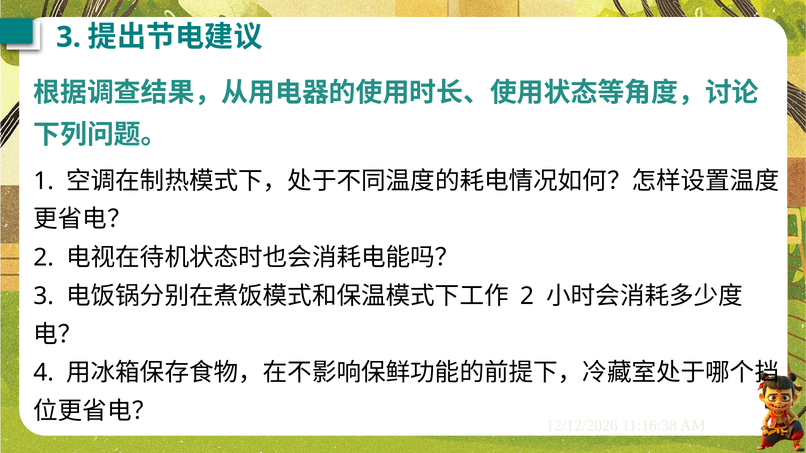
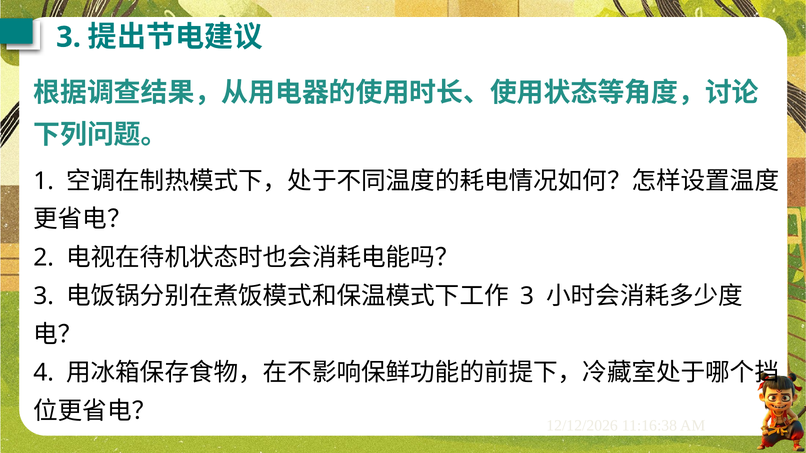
2 at (527, 296): 2 -> 3
